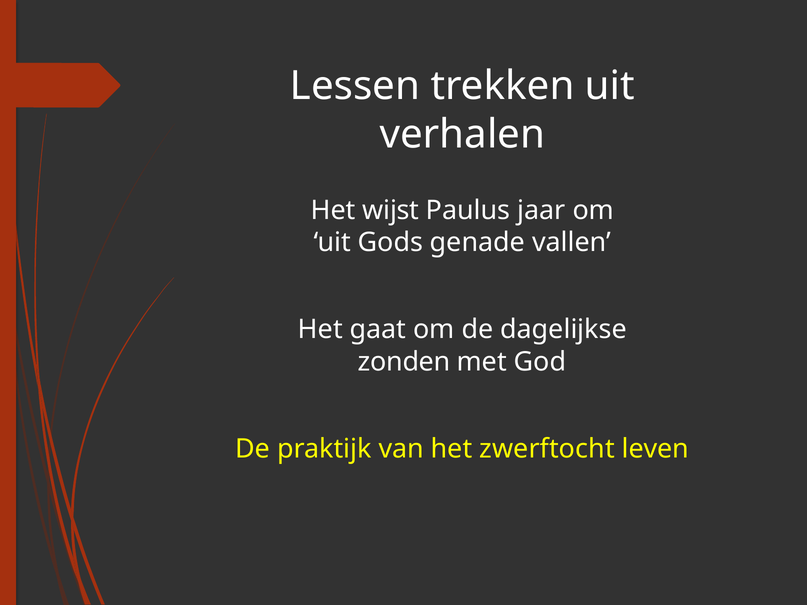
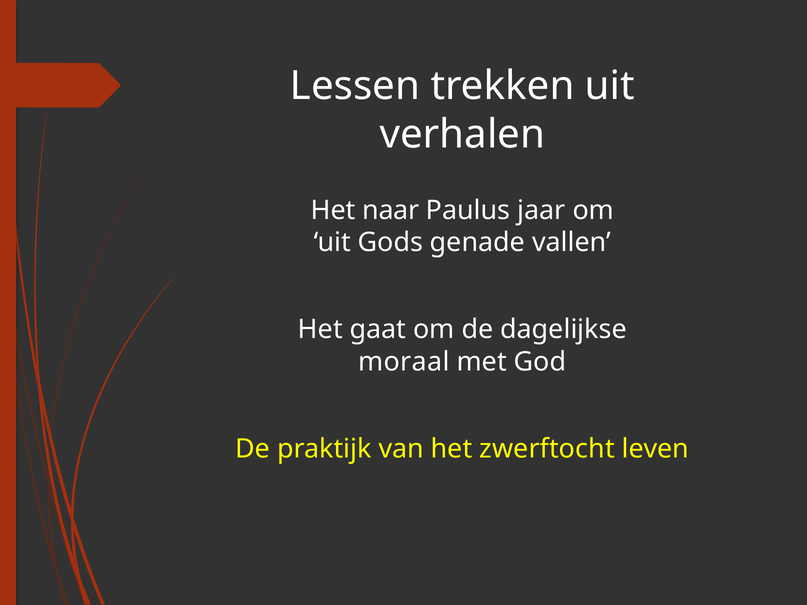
wijst: wijst -> naar
zonden: zonden -> moraal
